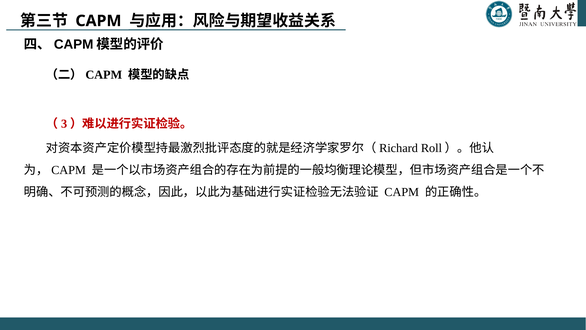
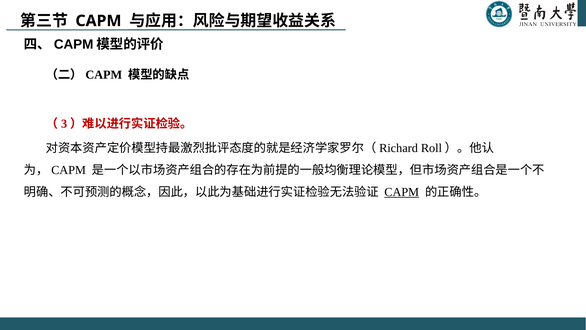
CAPM at (402, 192) underline: none -> present
